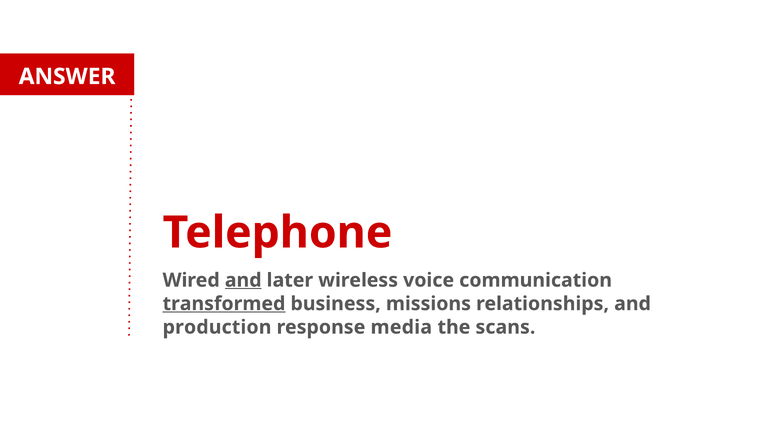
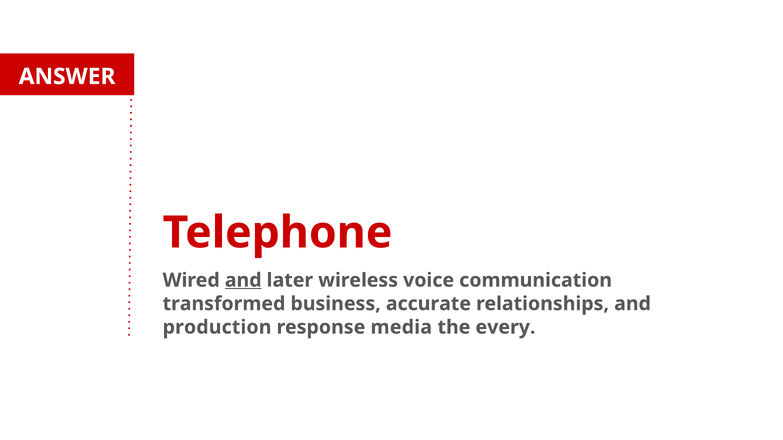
transformed underline: present -> none
missions: missions -> accurate
scans: scans -> every
